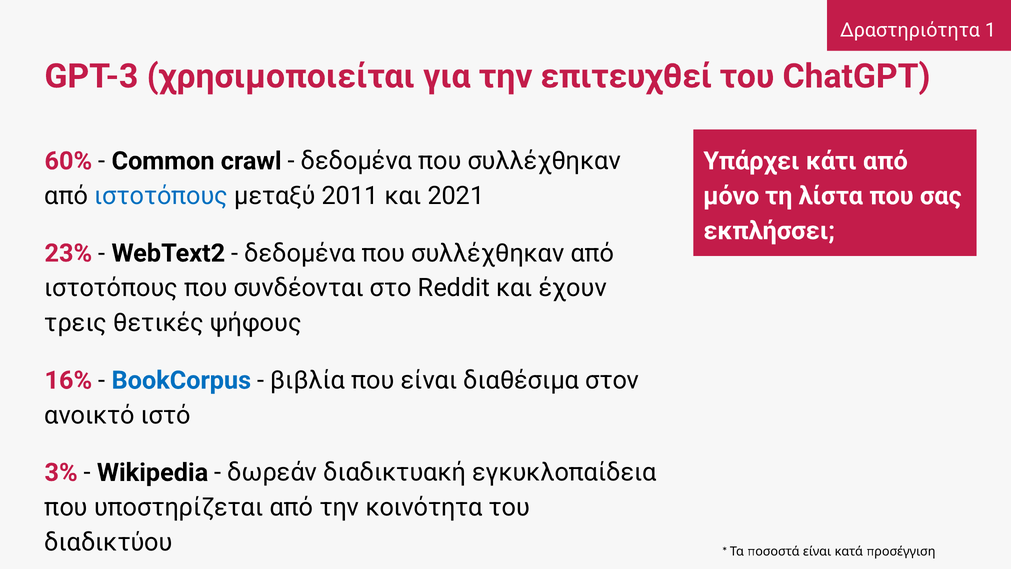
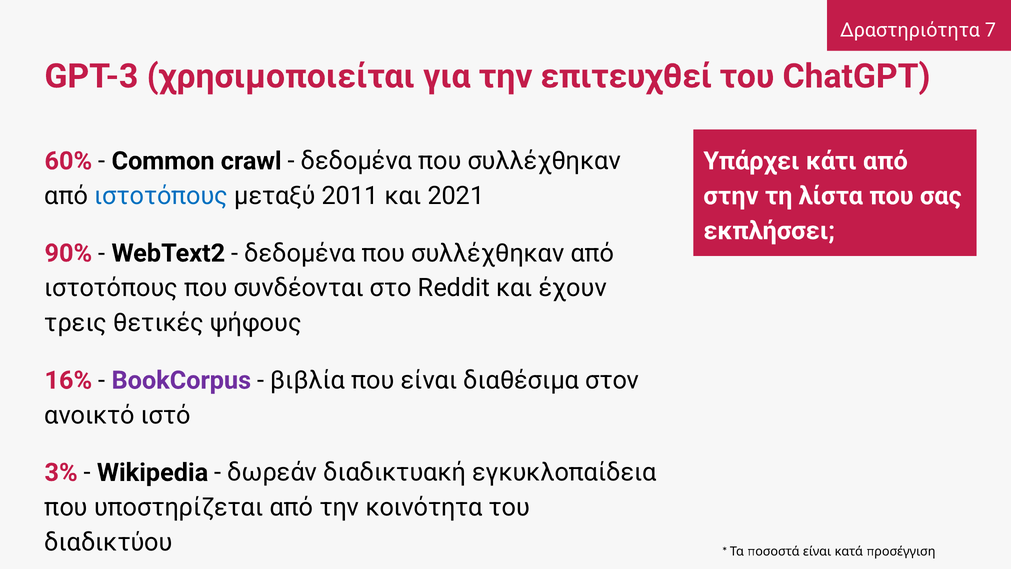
1: 1 -> 7
μόνο: μόνο -> στην
23%: 23% -> 90%
BookCorpus colour: blue -> purple
